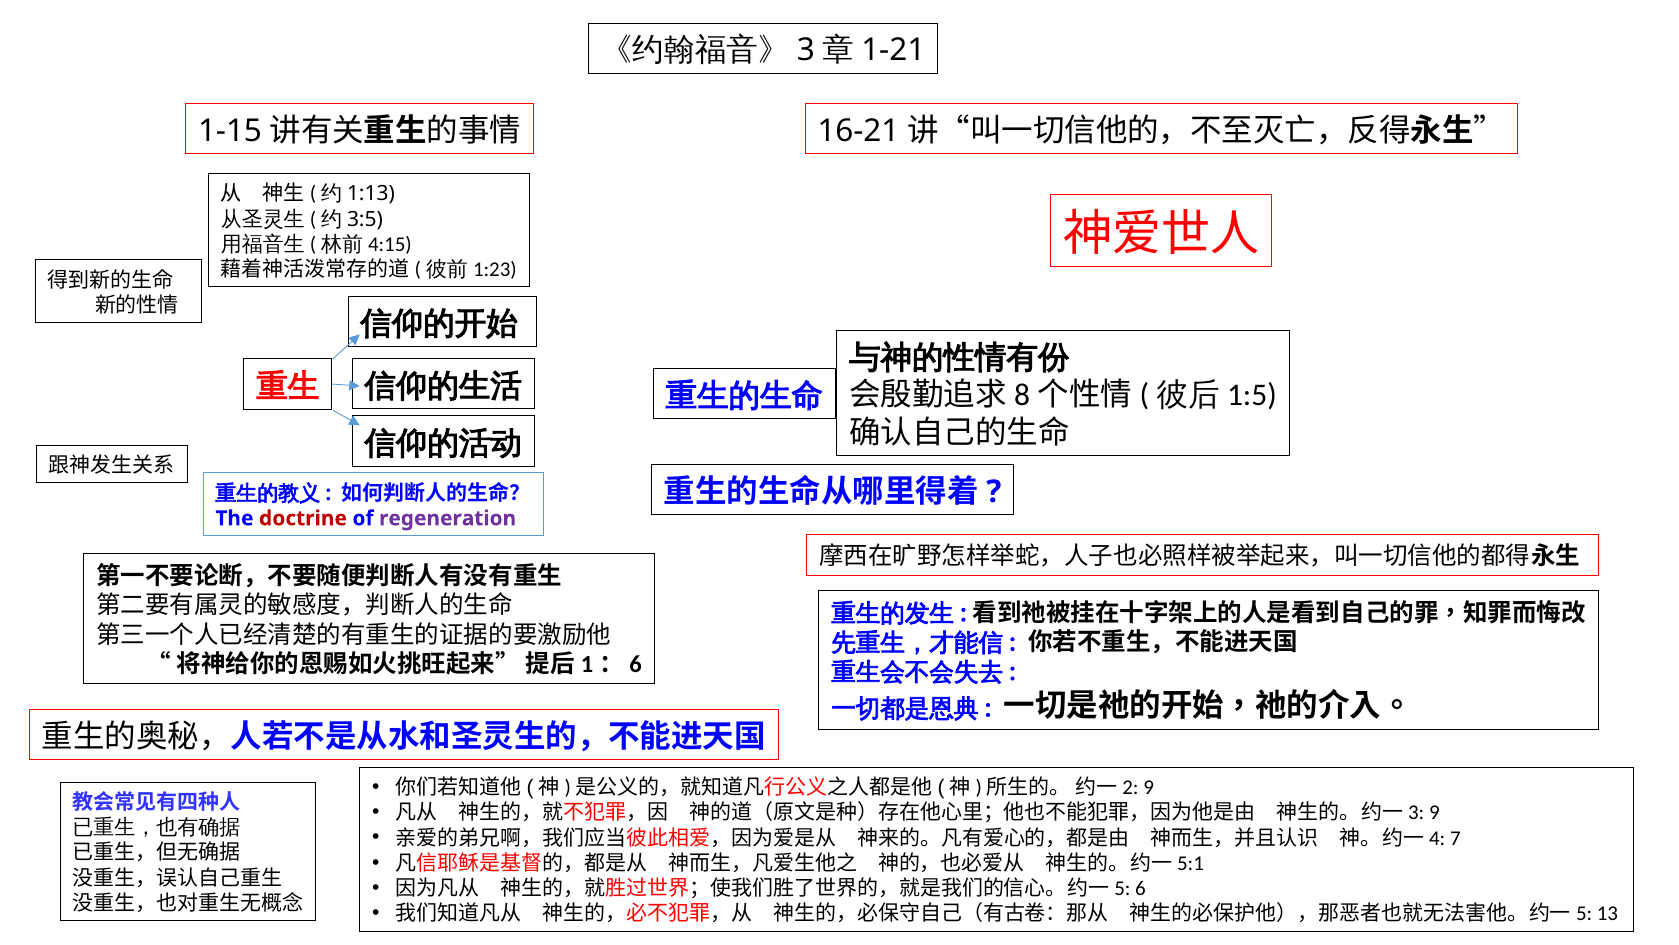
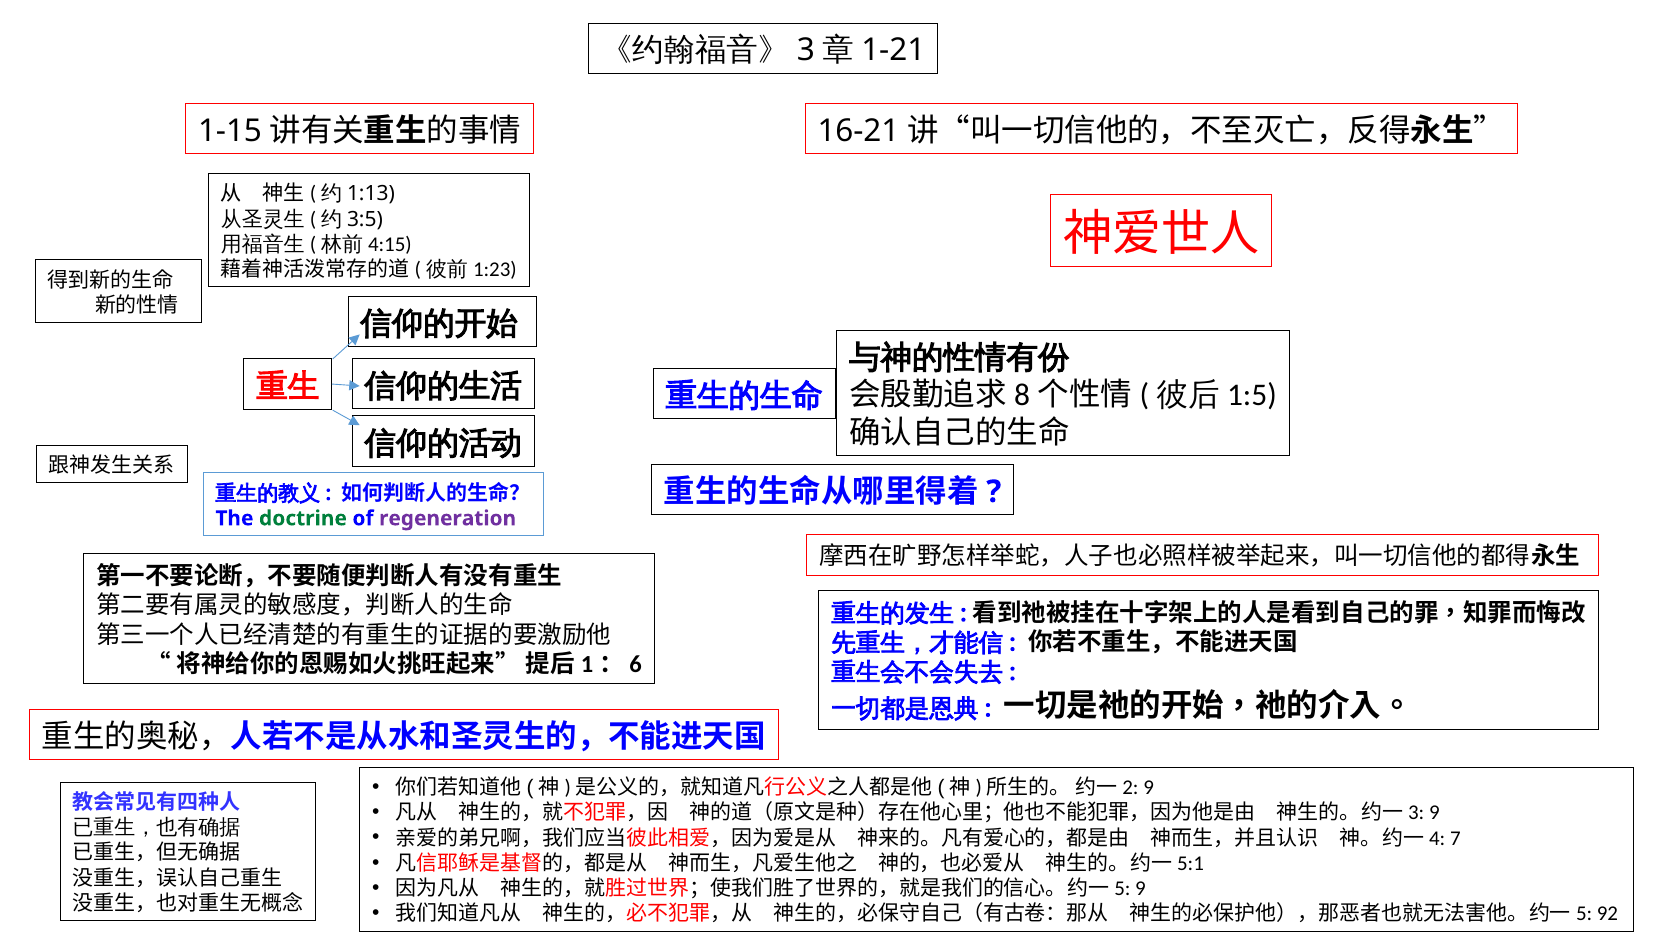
doctrine colour: red -> green
6 at (1140, 888): 6 -> 9
13: 13 -> 92
